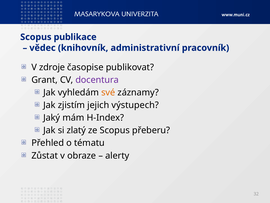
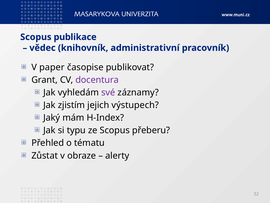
zdroje: zdroje -> paper
své colour: orange -> purple
zlatý: zlatý -> typu
